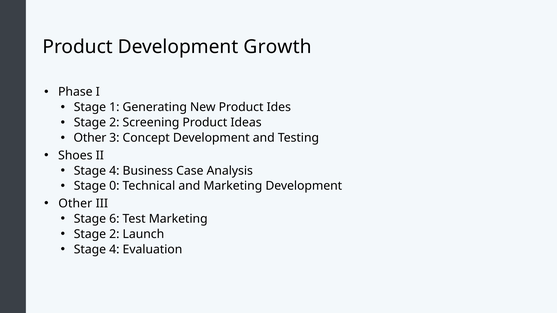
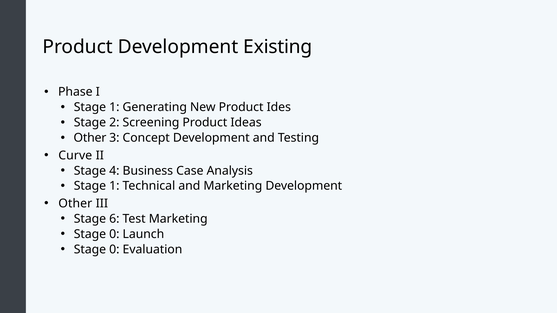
Growth: Growth -> Existing
Shoes: Shoes -> Curve
0 at (114, 186): 0 -> 1
2 at (114, 234): 2 -> 0
4 at (114, 250): 4 -> 0
